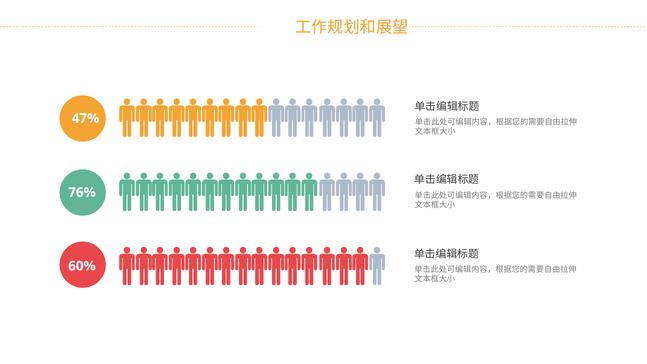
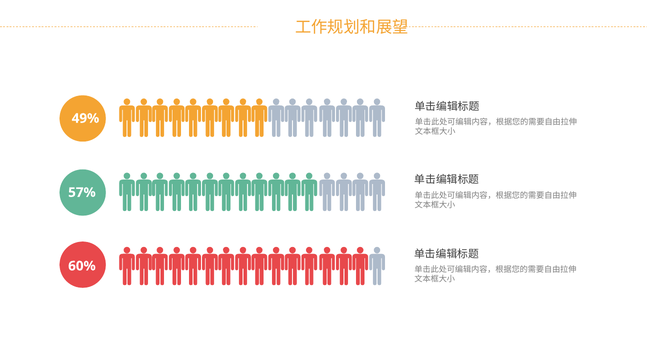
47%: 47% -> 49%
76%: 76% -> 57%
